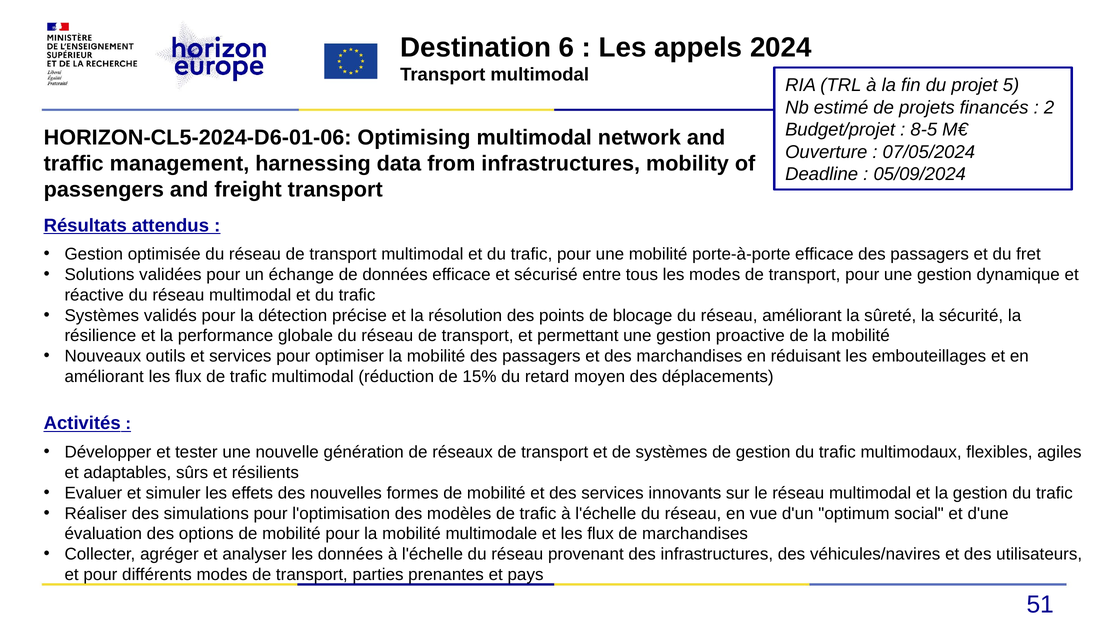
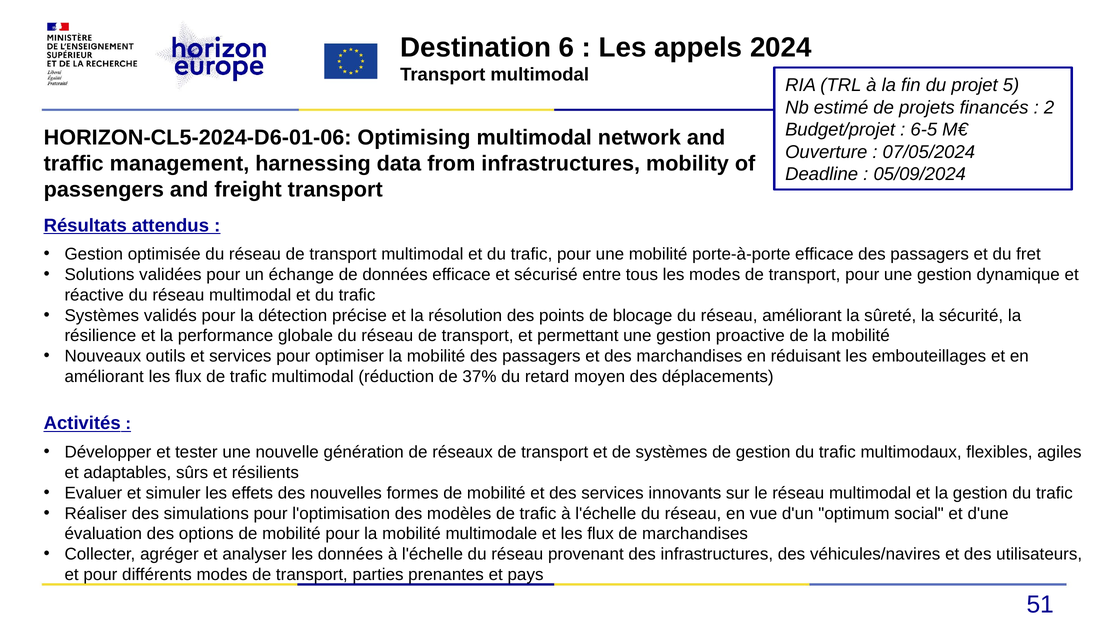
8-5: 8-5 -> 6-5
15%: 15% -> 37%
